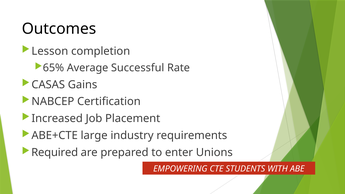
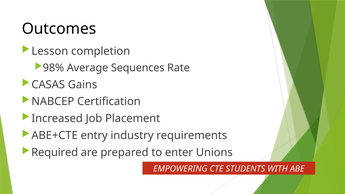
65%: 65% -> 98%
Successful: Successful -> Sequences
large: large -> entry
